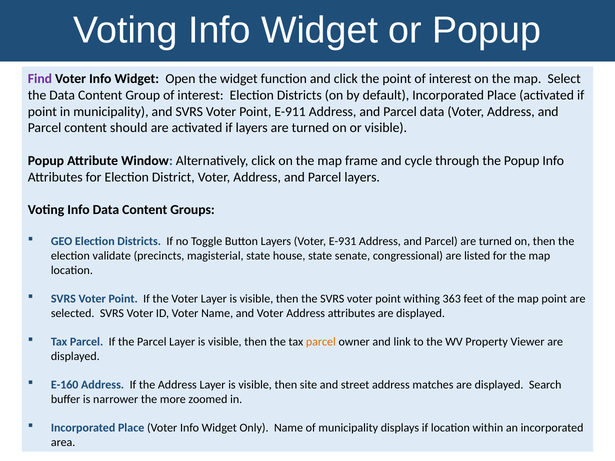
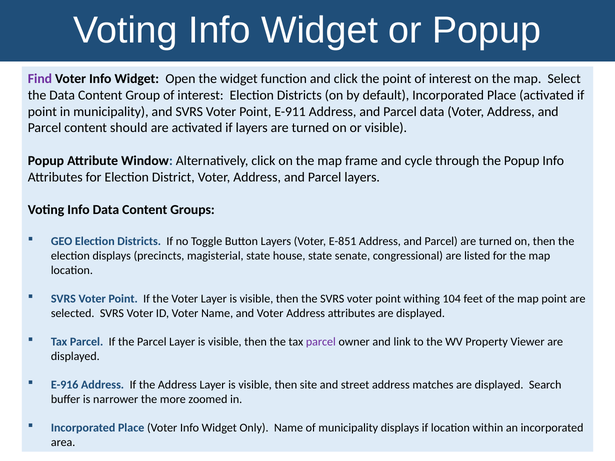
E-931: E-931 -> E-851
election validate: validate -> displays
363: 363 -> 104
parcel at (321, 342) colour: orange -> purple
E-160: E-160 -> E-916
